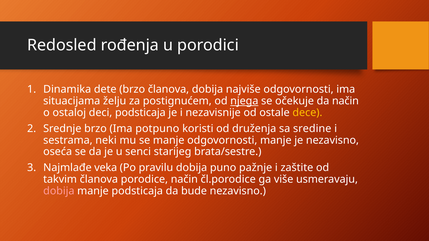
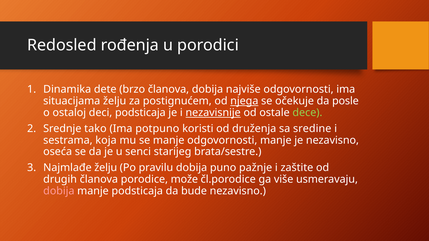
da način: način -> posle
nezavisnije underline: none -> present
dece colour: yellow -> light green
Srednje brzo: brzo -> tako
neki: neki -> koja
Najmlađe veka: veka -> želju
takvim: takvim -> drugih
porodice način: način -> može
